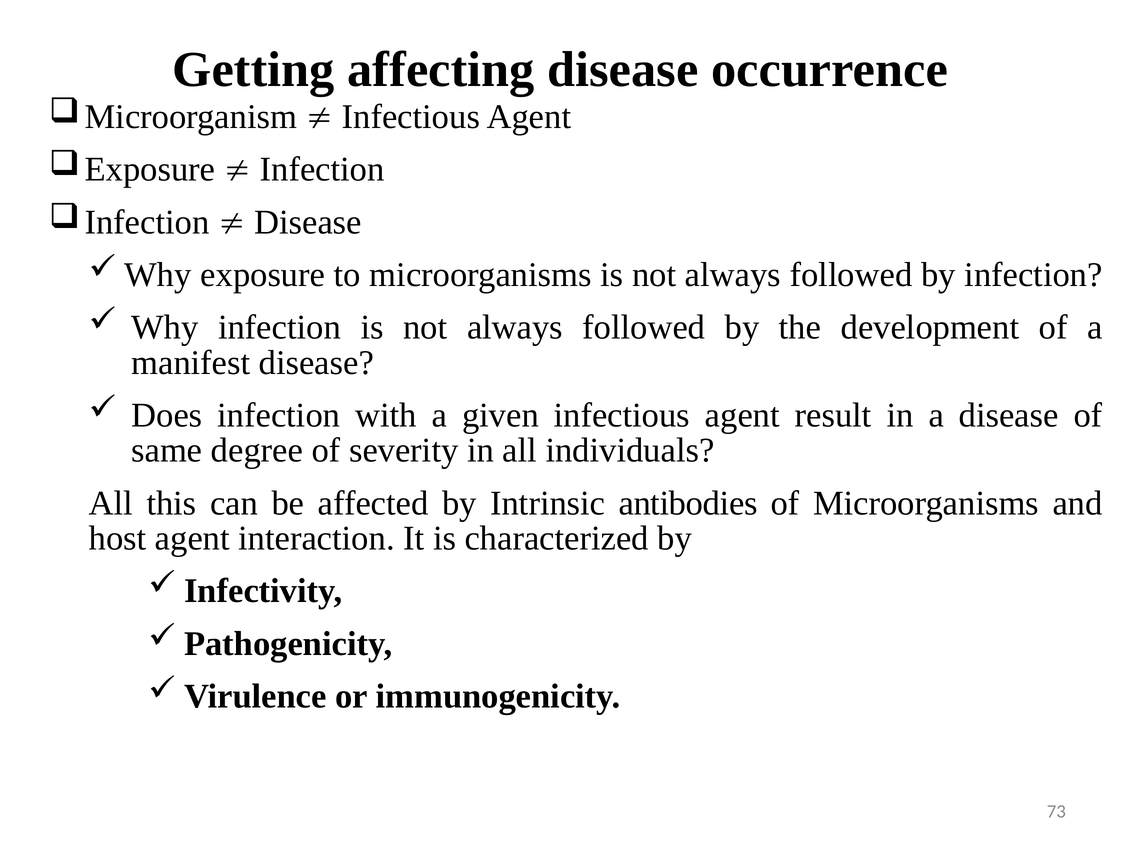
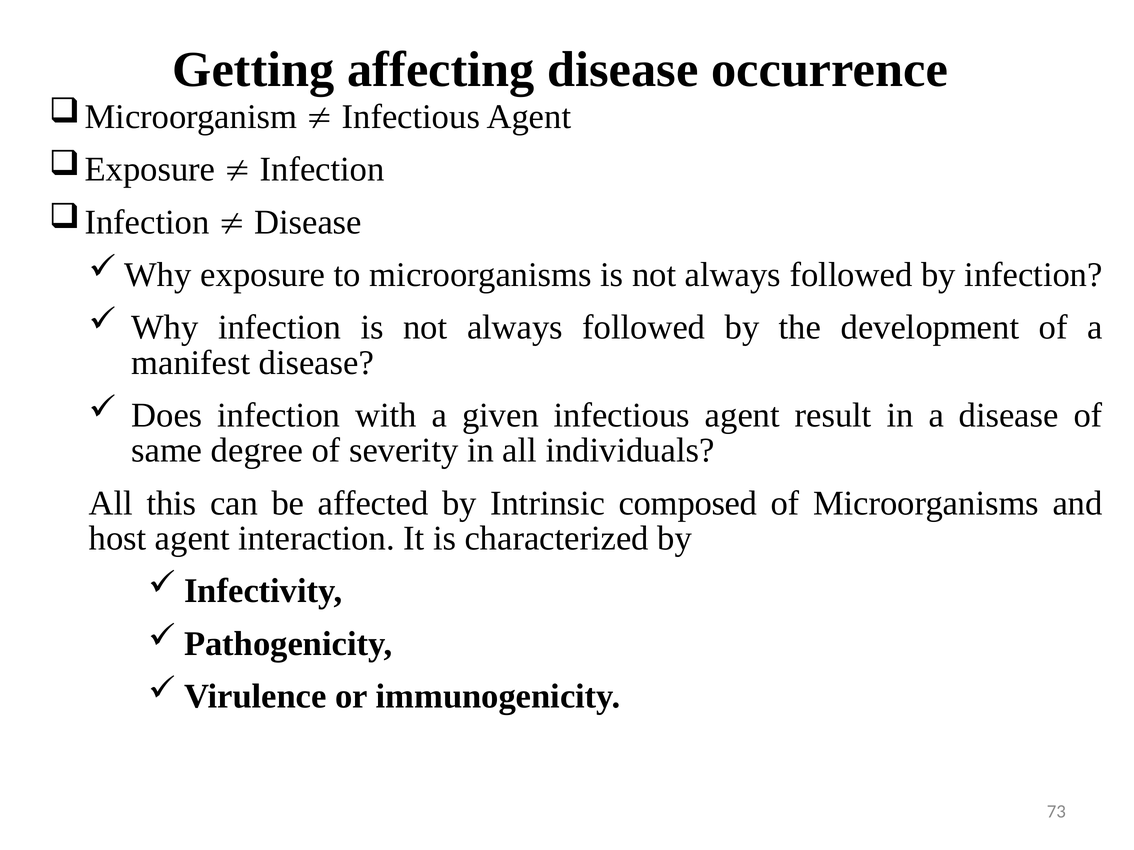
antibodies: antibodies -> composed
